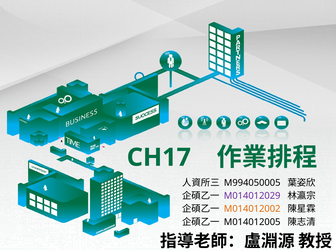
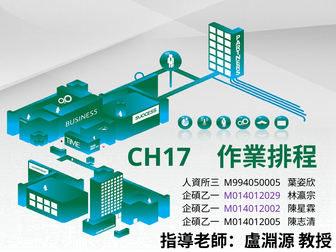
M014012002 colour: orange -> purple
